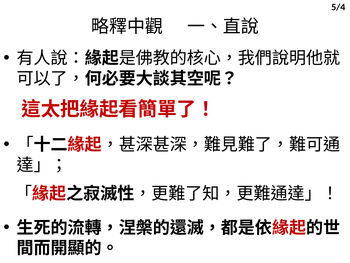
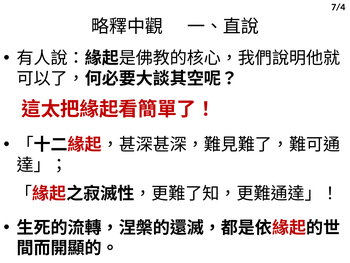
5/4: 5/4 -> 7/4
